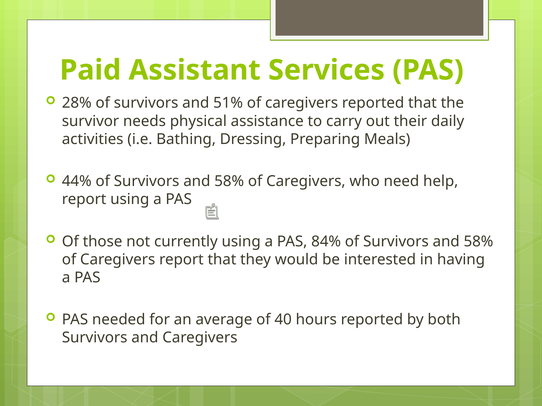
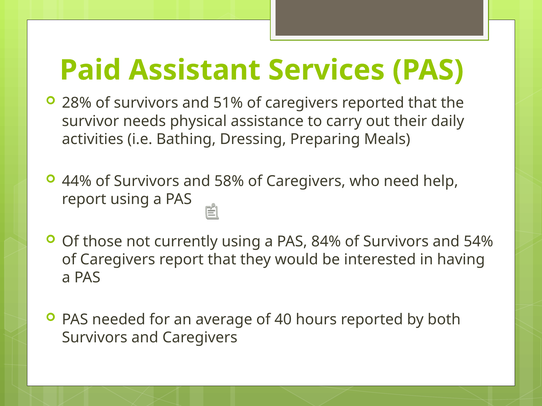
58% at (478, 242): 58% -> 54%
